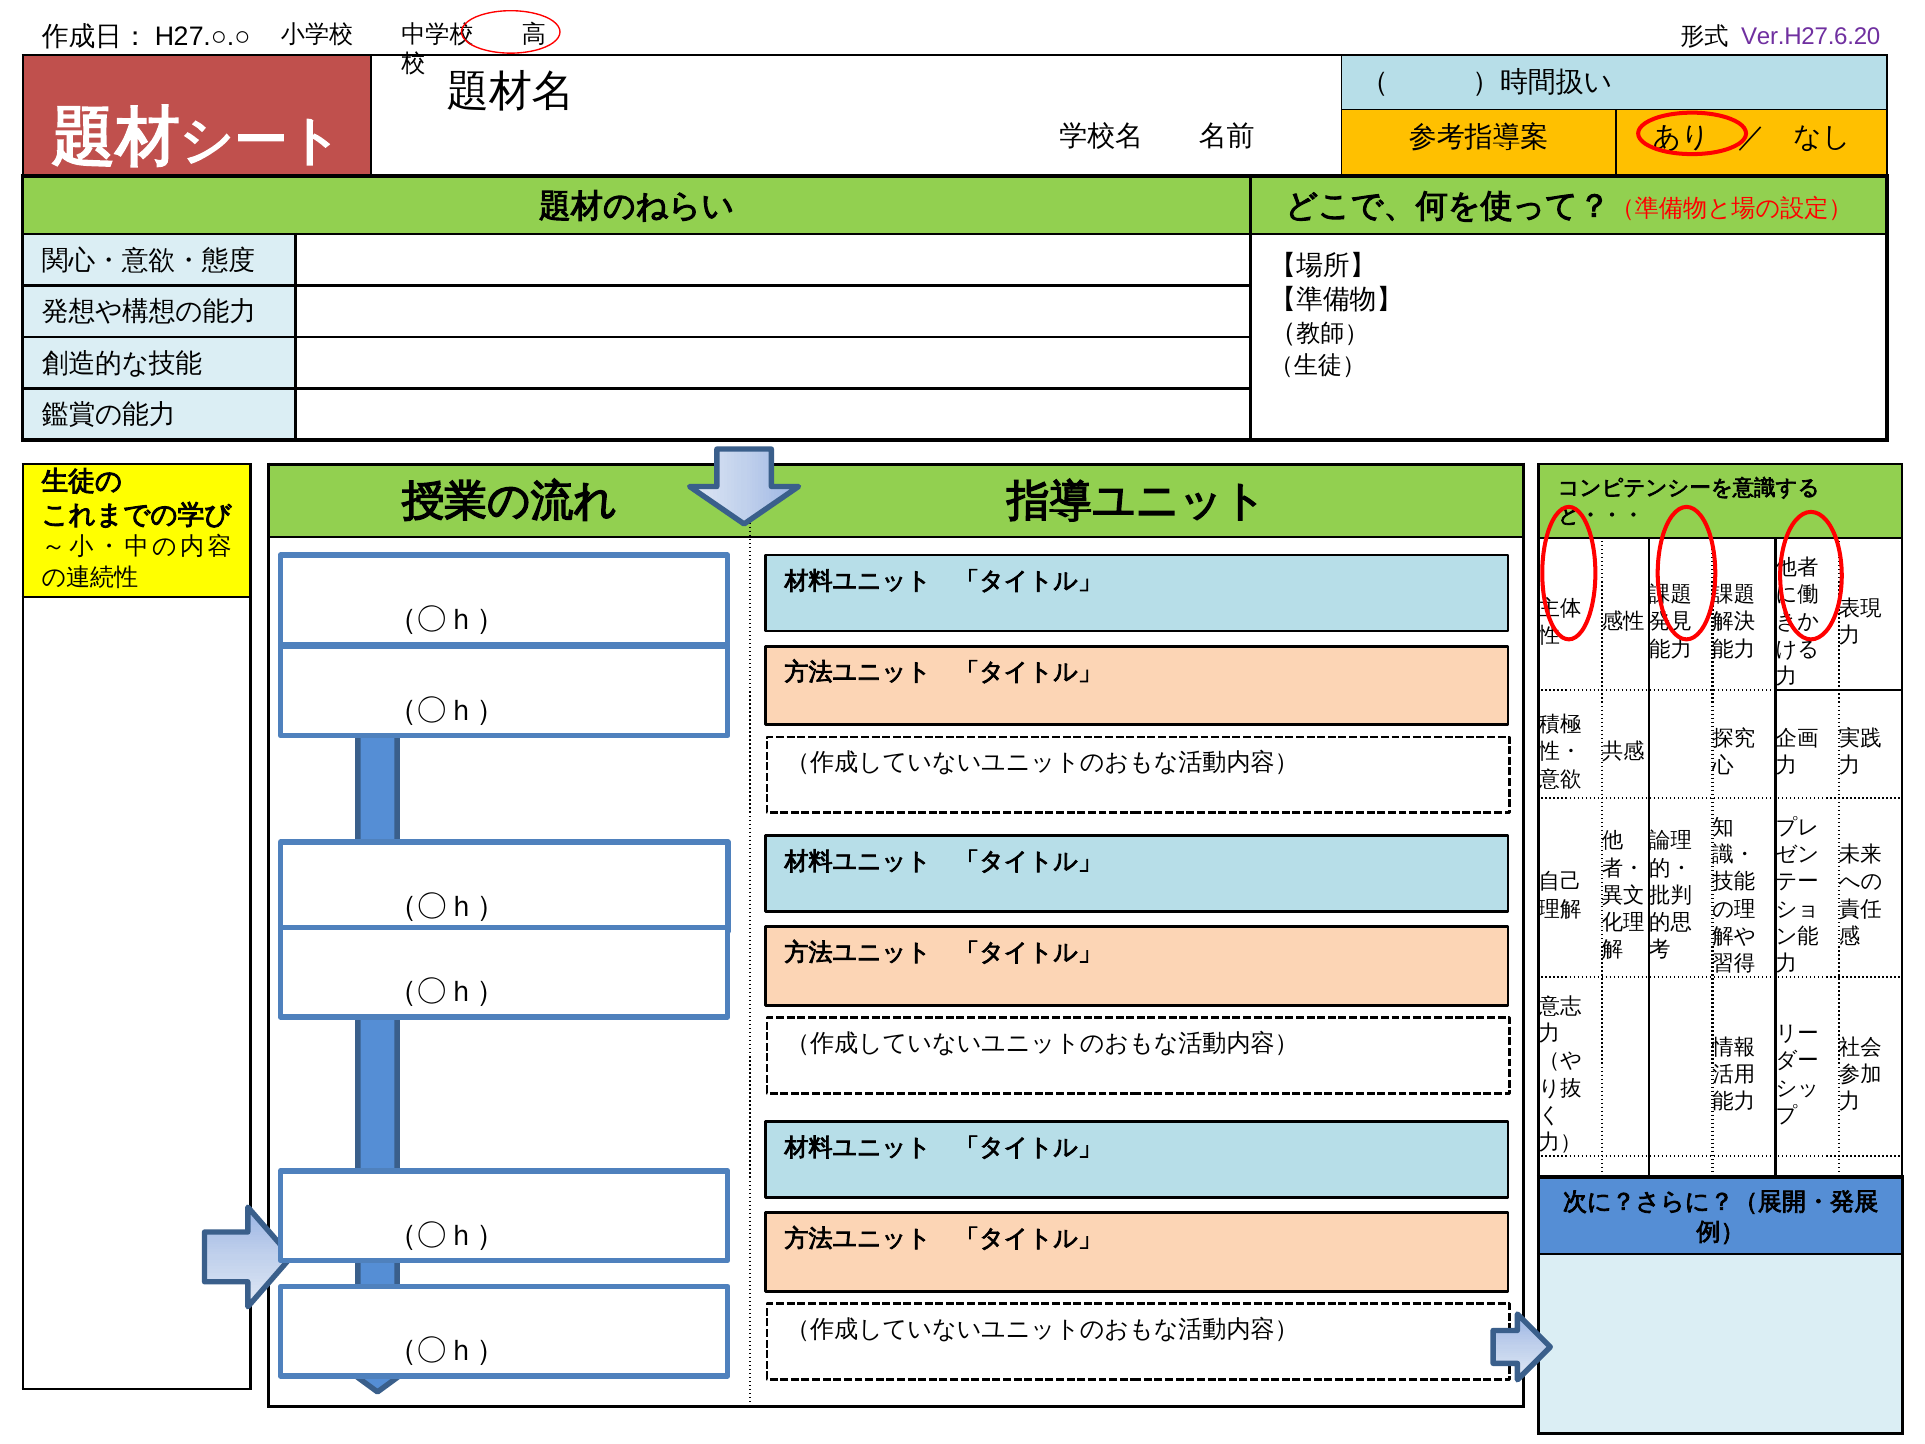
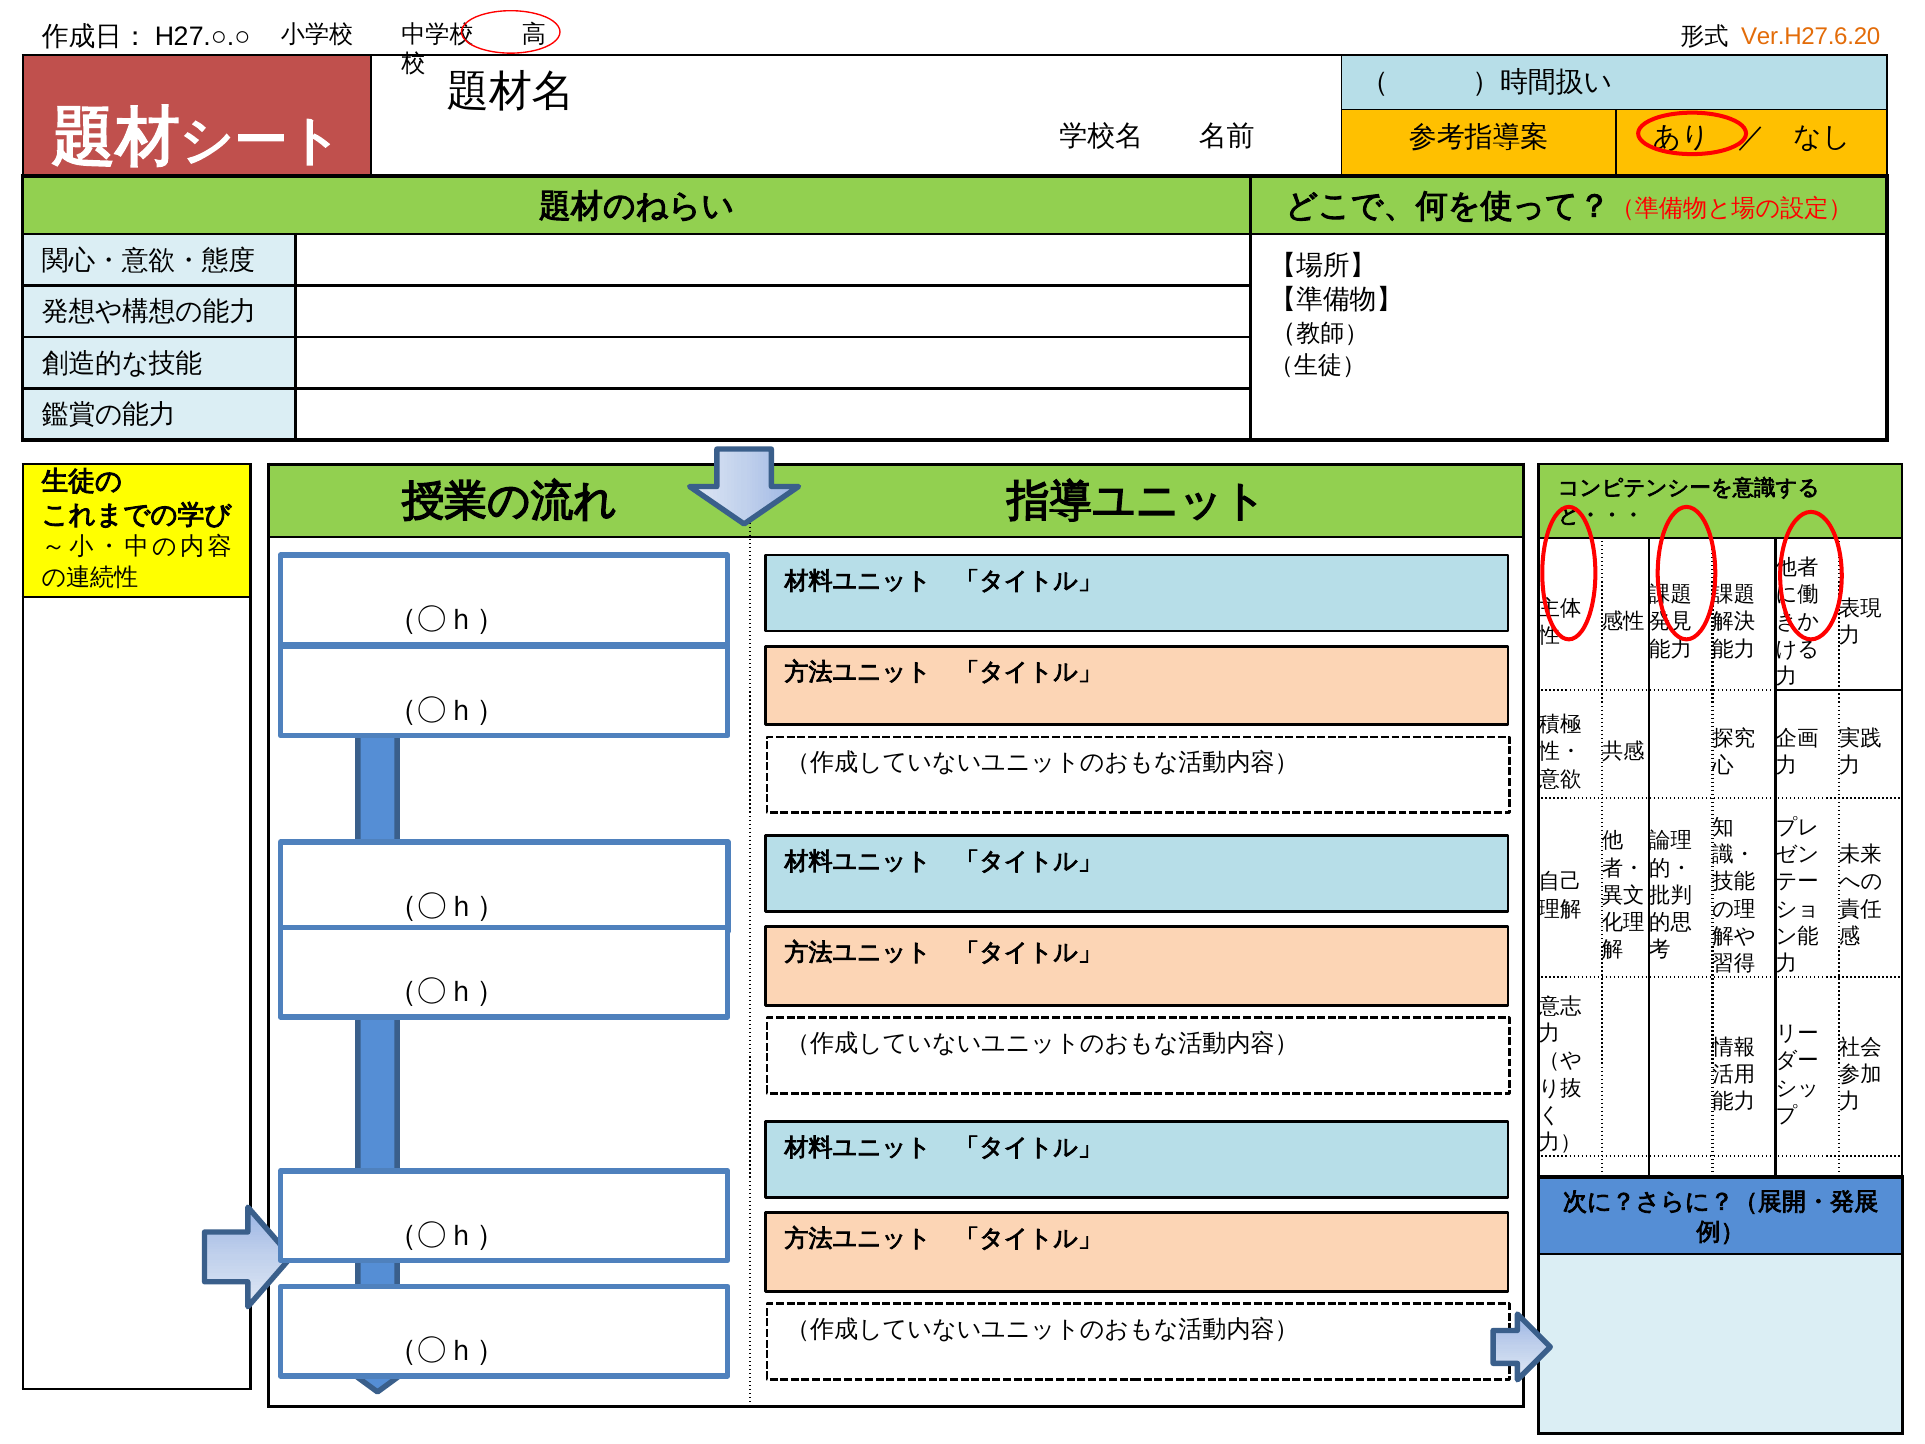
Ver.H27.6.20 colour: purple -> orange
